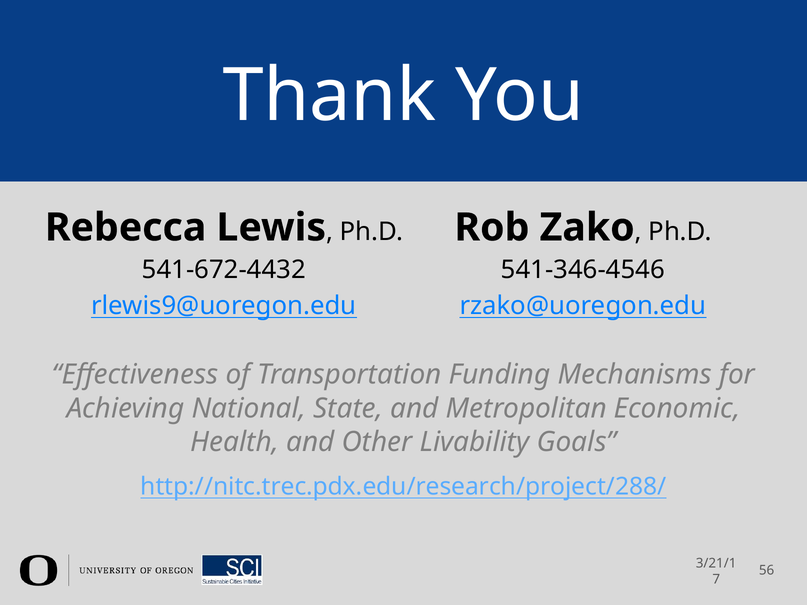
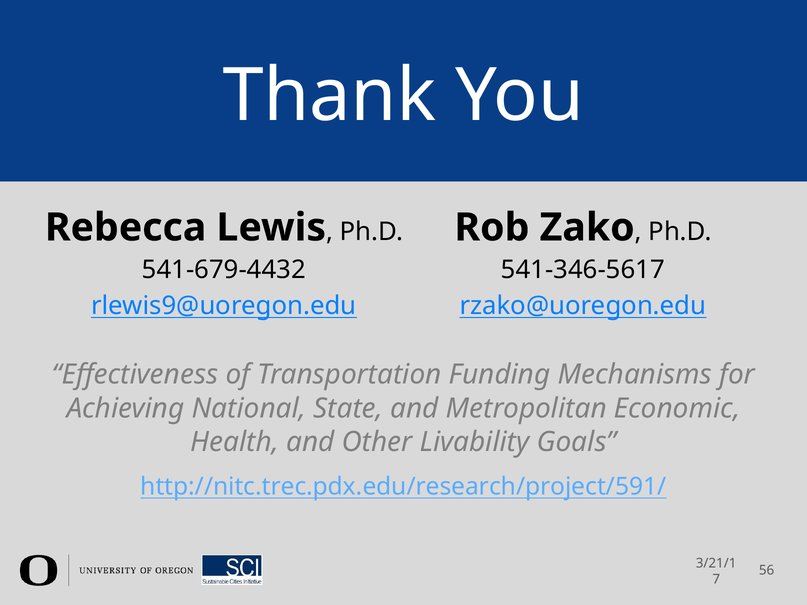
541-672-4432: 541-672-4432 -> 541-679-4432
541-346-4546: 541-346-4546 -> 541-346-5617
http://nitc.trec.pdx.edu/research/project/288/: http://nitc.trec.pdx.edu/research/project/288/ -> http://nitc.trec.pdx.edu/research/project/591/
